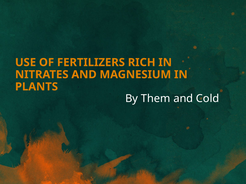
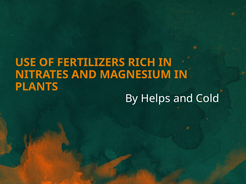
Them: Them -> Helps
